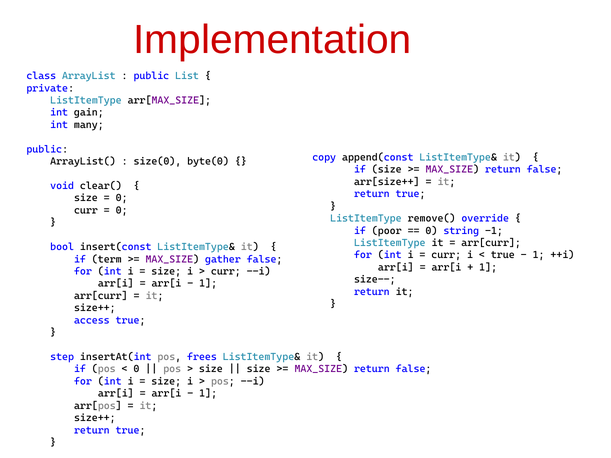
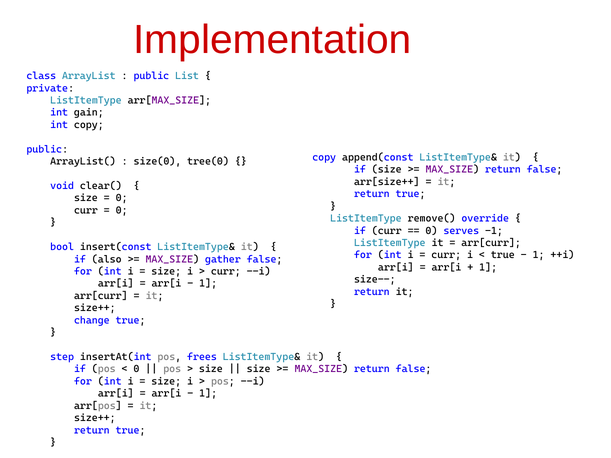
int many: many -> copy
byte(0: byte(0 -> tree(0
if poor: poor -> curr
string: string -> serves
term: term -> also
access: access -> change
